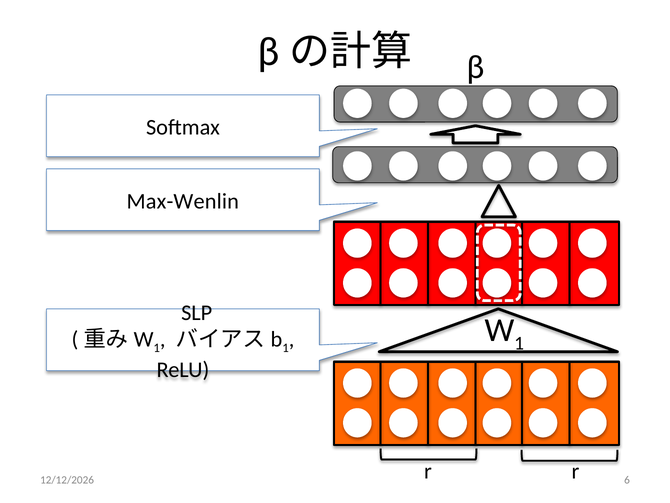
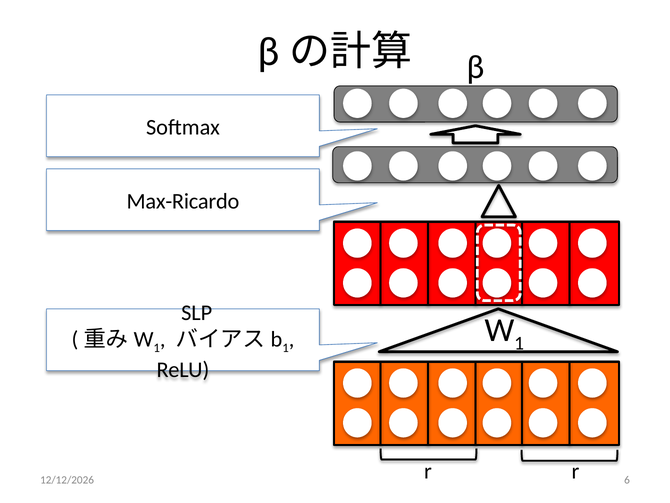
Max-Wenlin: Max-Wenlin -> Max-Ricardo
